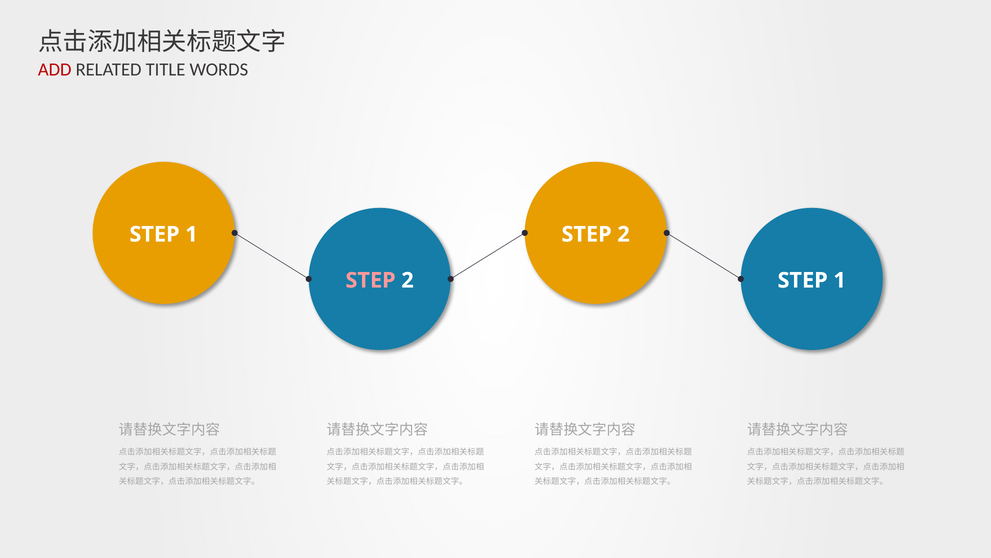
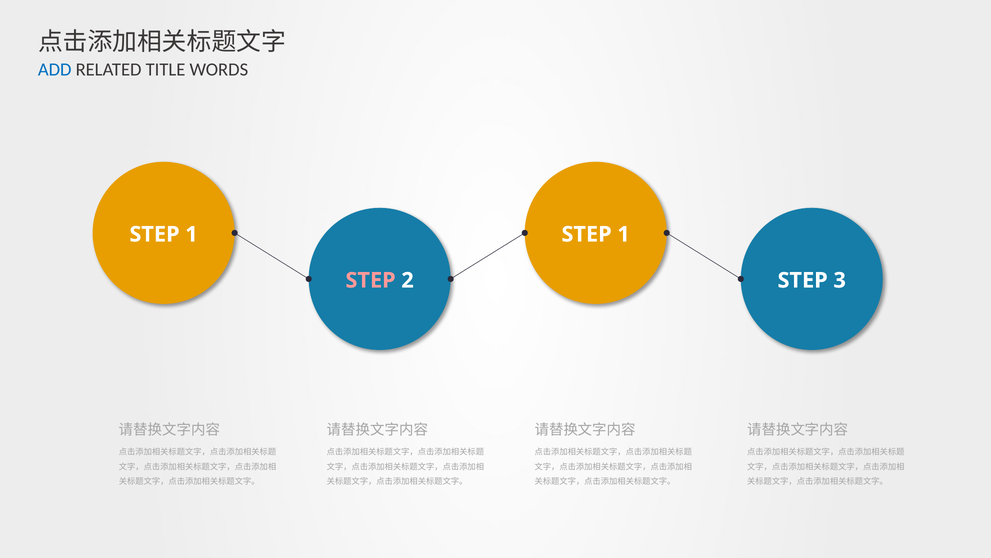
ADD colour: red -> blue
2 at (624, 234): 2 -> 1
1 at (840, 280): 1 -> 3
